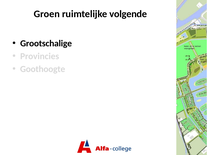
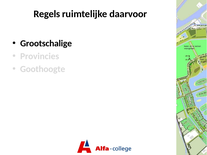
Groen: Groen -> Regels
volgende: volgende -> daarvoor
